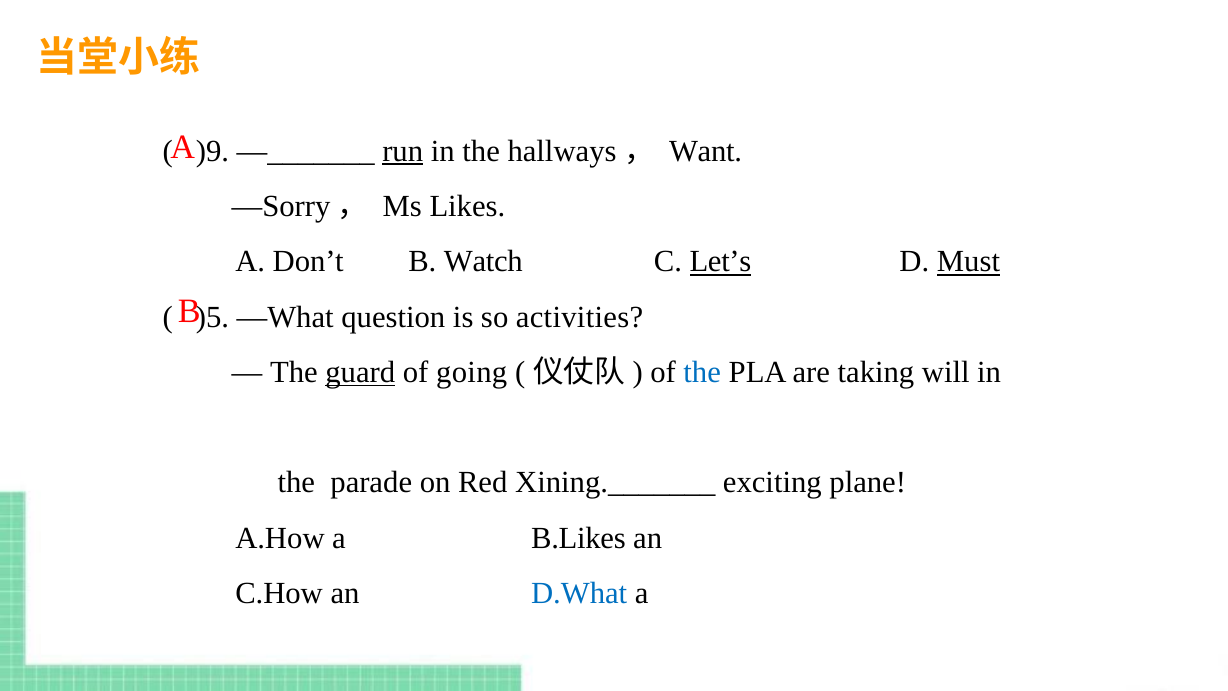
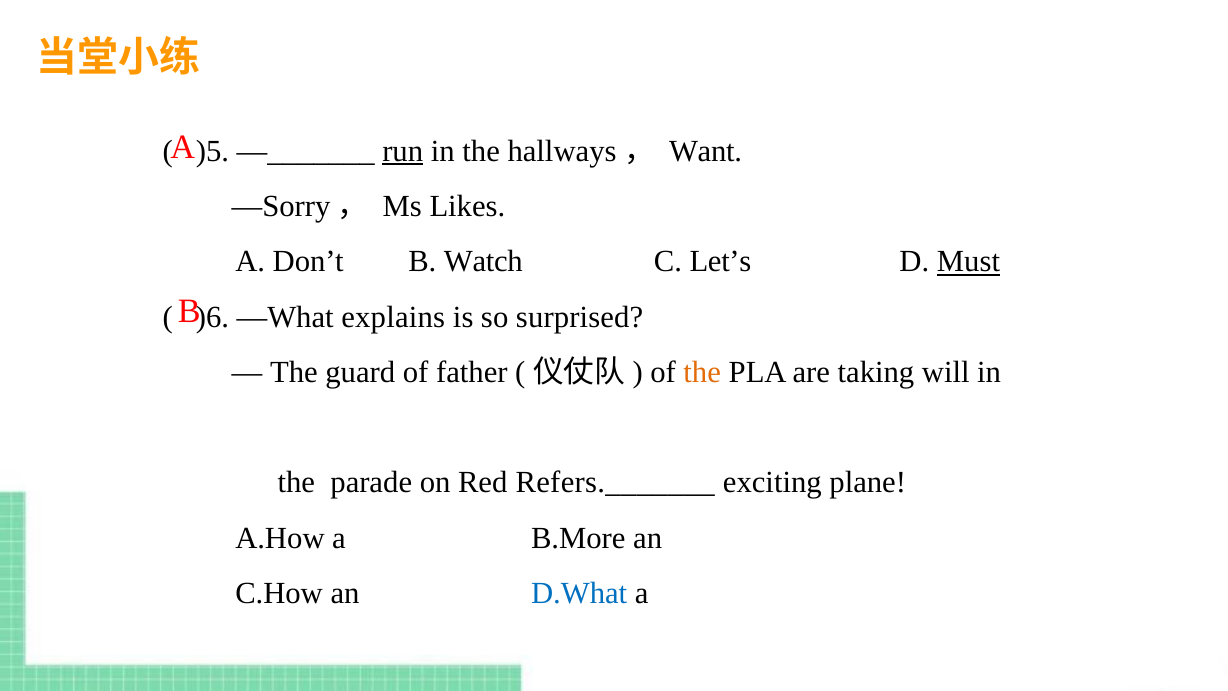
)9: )9 -> )5
Let’s underline: present -> none
)5: )5 -> )6
question: question -> explains
activities: activities -> surprised
guard underline: present -> none
going: going -> father
the at (702, 372) colour: blue -> orange
Xining._______: Xining._______ -> Refers._______
B.Likes: B.Likes -> B.More
